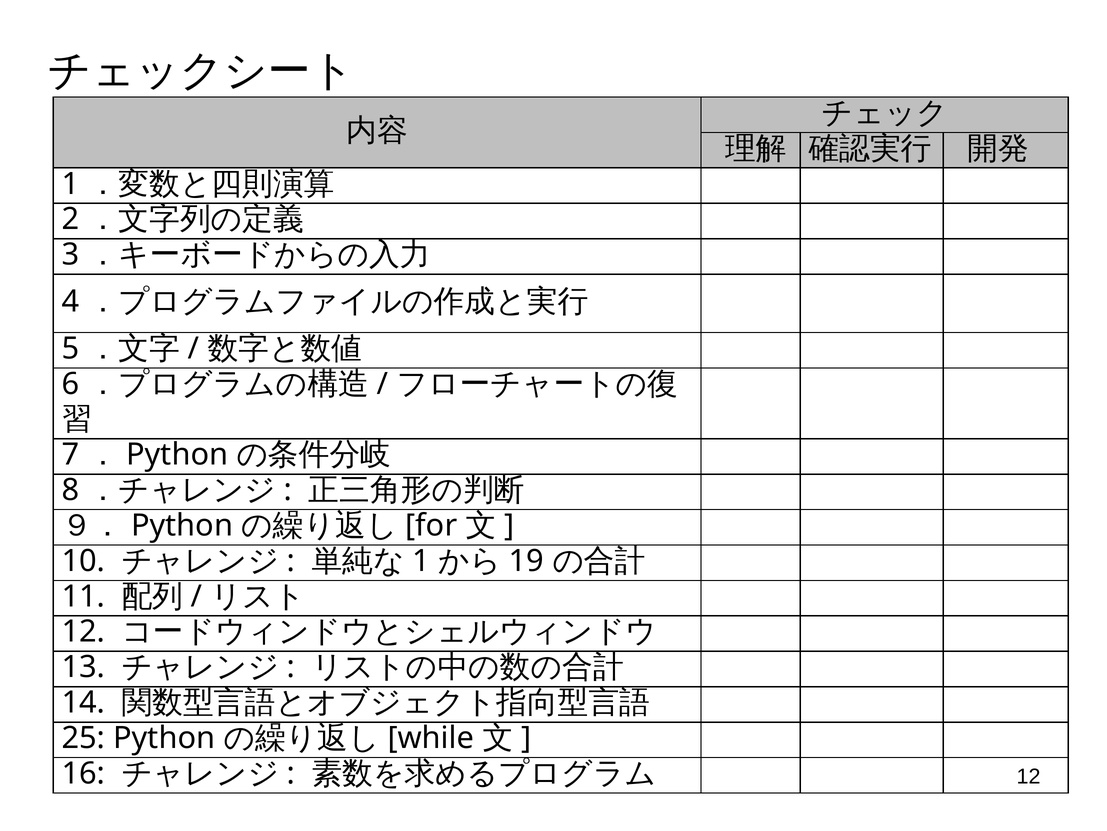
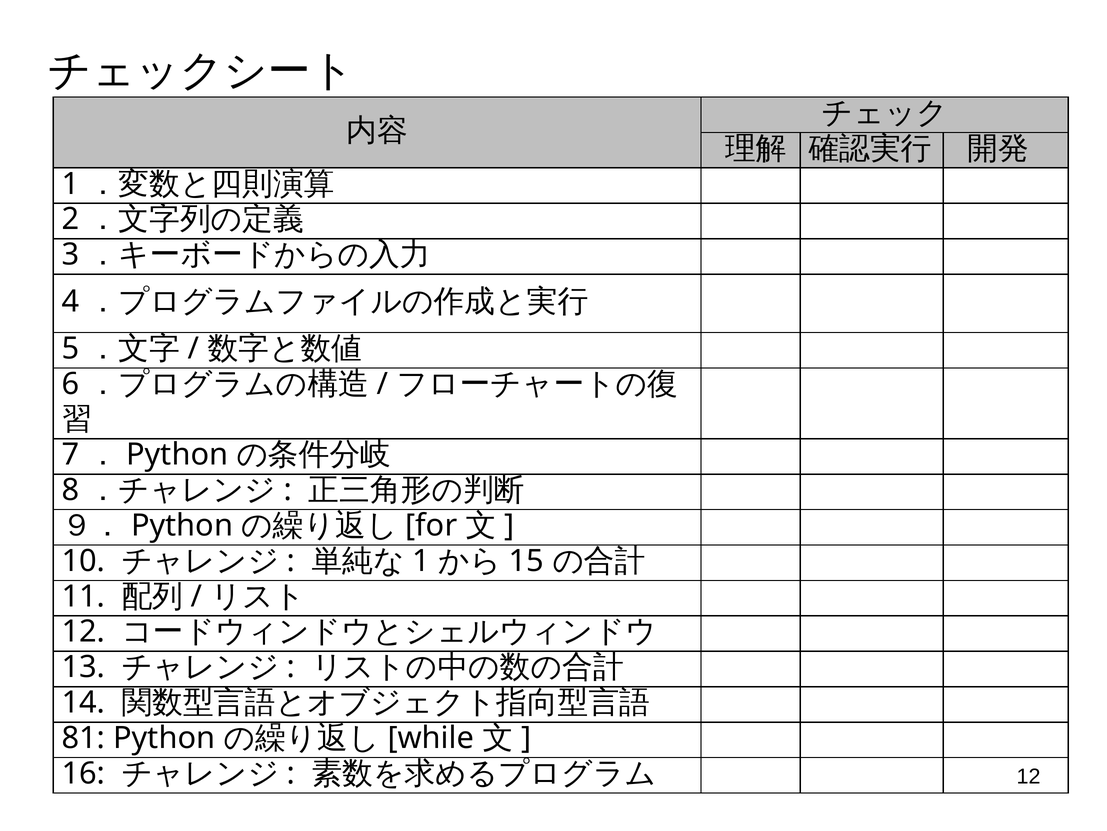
19: 19 -> 15
25: 25 -> 81
